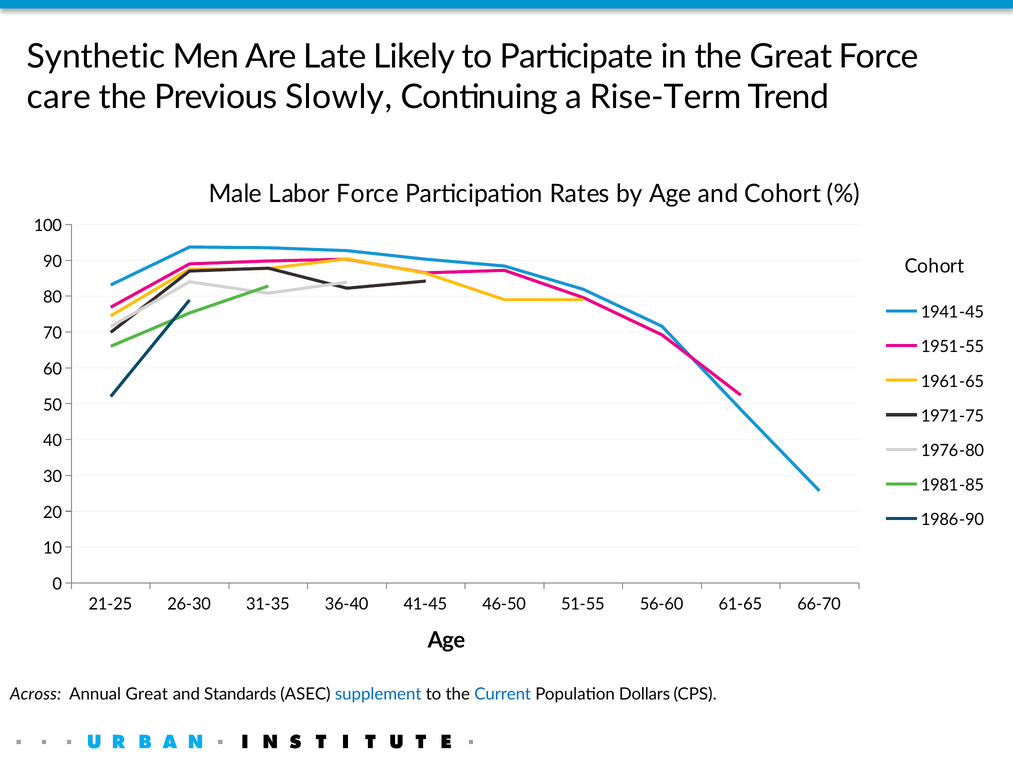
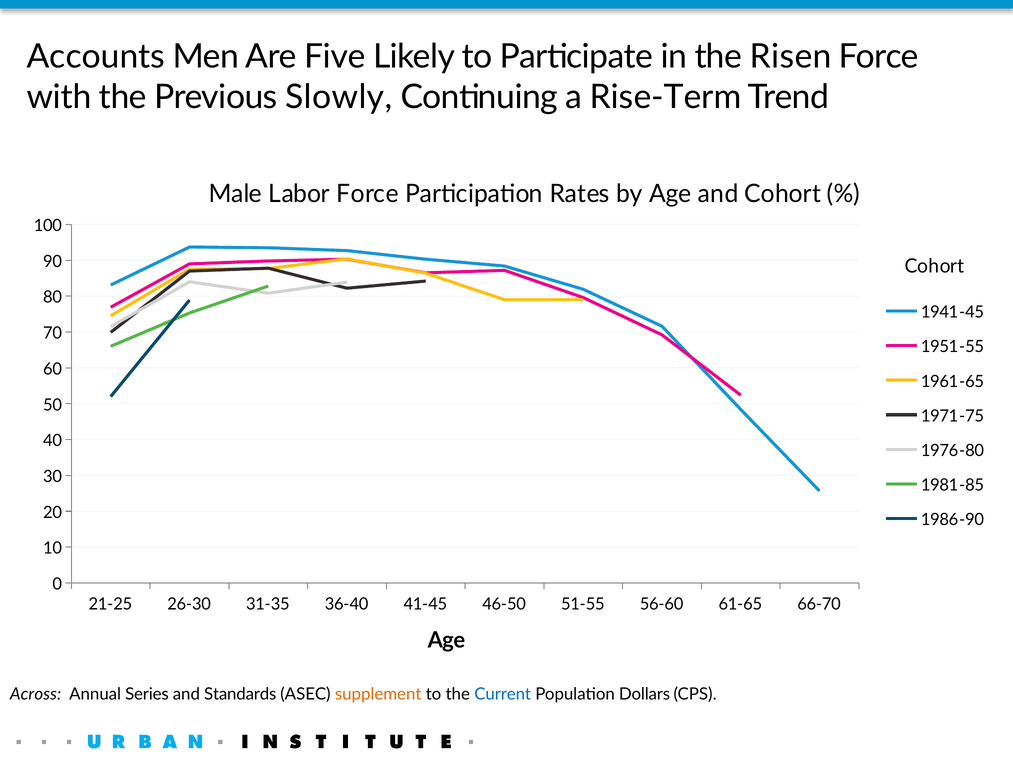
Synthetic: Synthetic -> Accounts
Late: Late -> Five
the Great: Great -> Risen
care: care -> with
Annual Great: Great -> Series
supplement colour: blue -> orange
